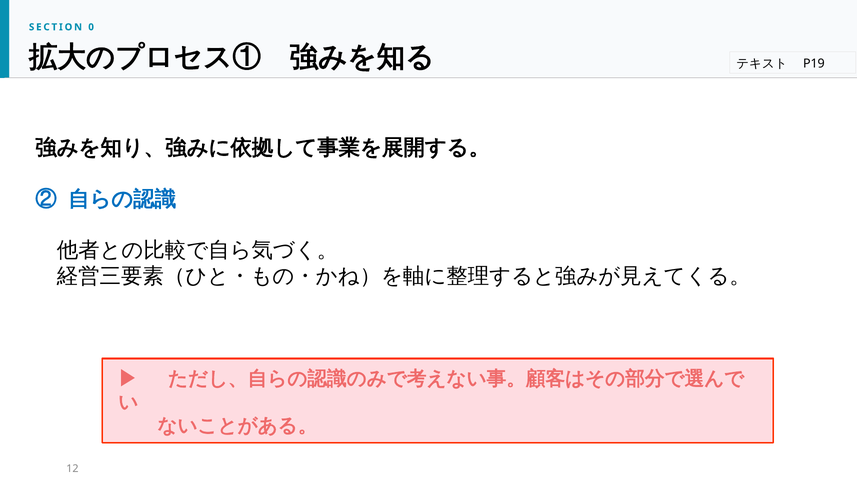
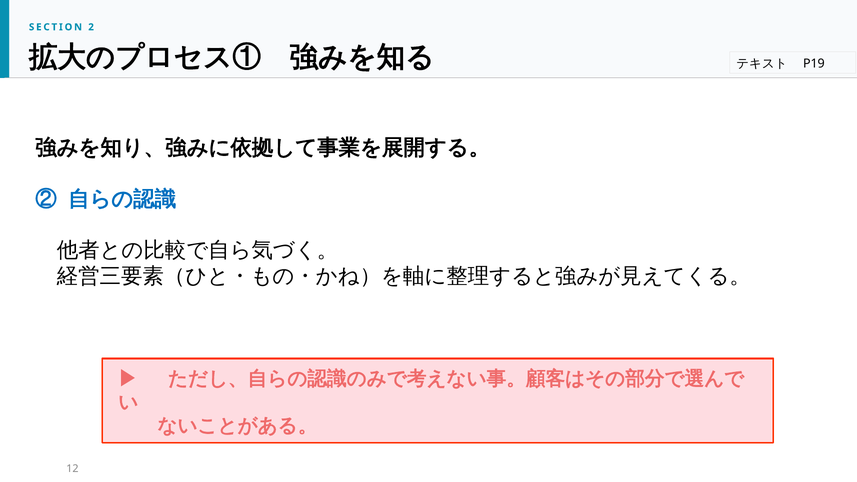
0: 0 -> 2
